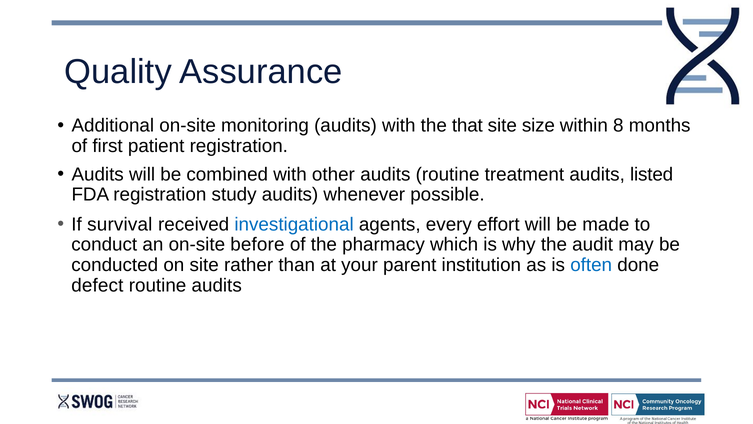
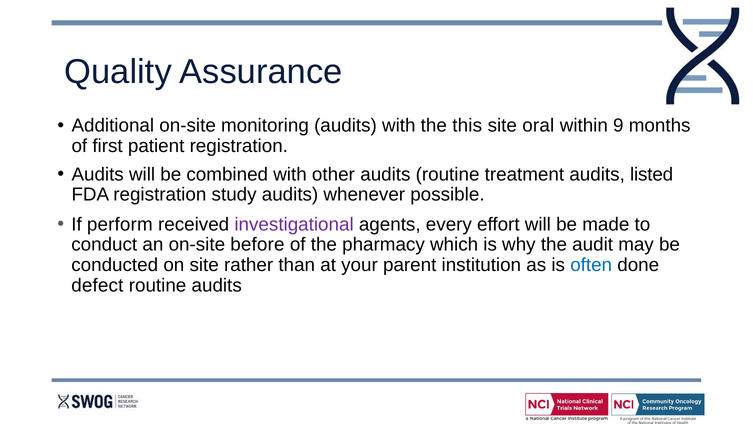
that: that -> this
size: size -> oral
8: 8 -> 9
survival: survival -> perform
investigational colour: blue -> purple
